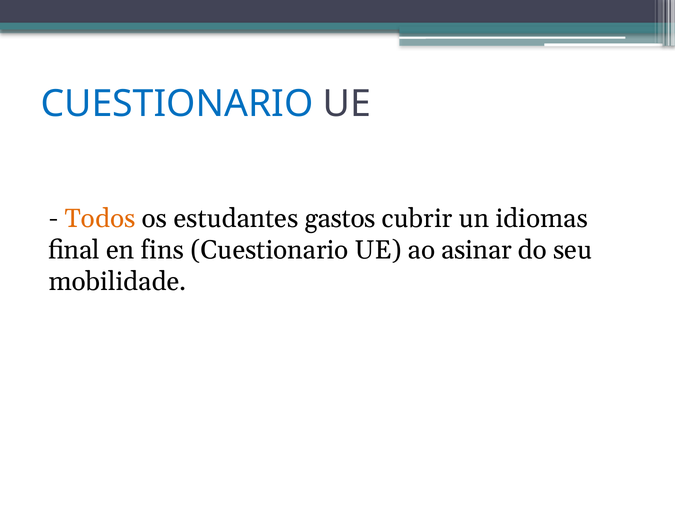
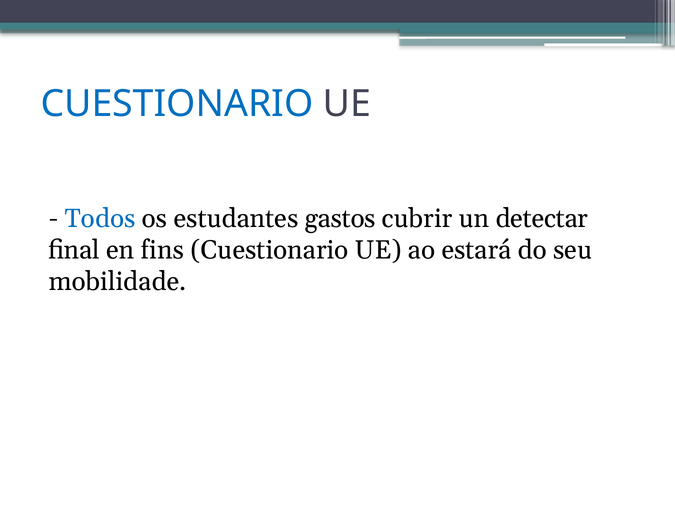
Todos colour: orange -> blue
idiomas: idiomas -> detectar
asinar: asinar -> estará
